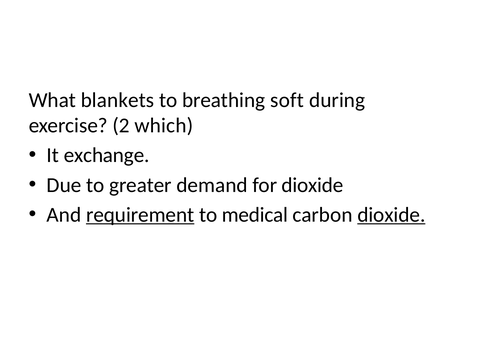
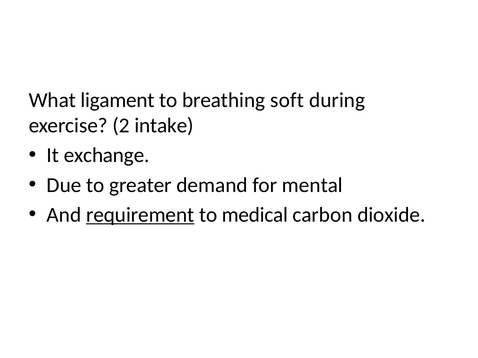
blankets: blankets -> ligament
which: which -> intake
for dioxide: dioxide -> mental
dioxide at (391, 215) underline: present -> none
